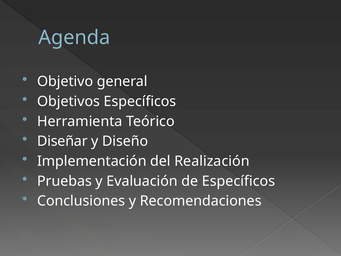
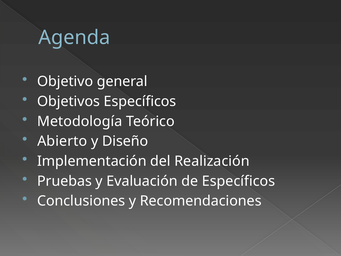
Herramienta: Herramienta -> Metodología
Diseñar: Diseñar -> Abierto
